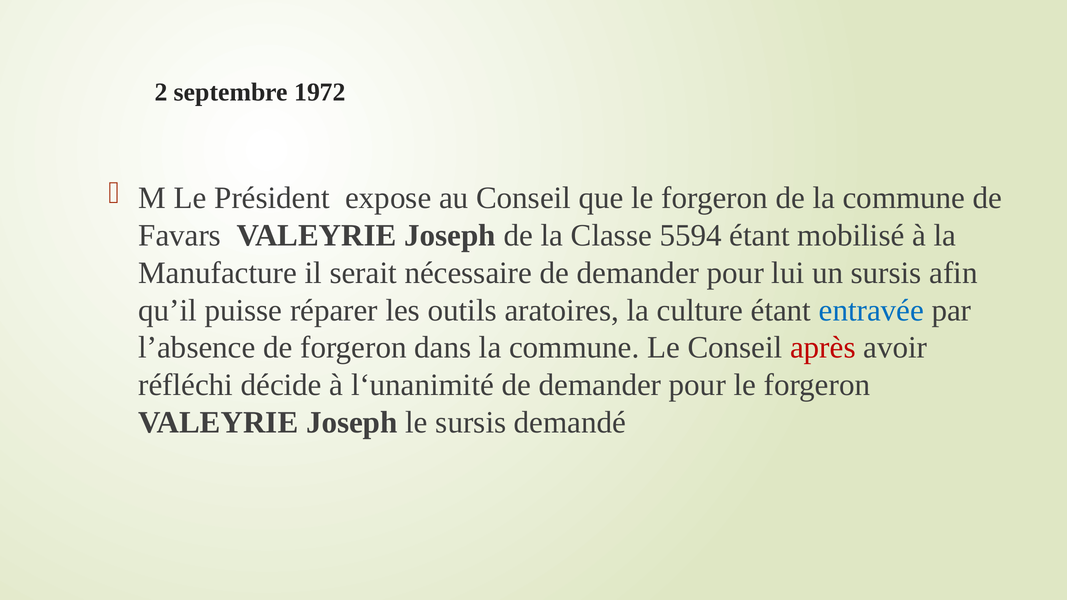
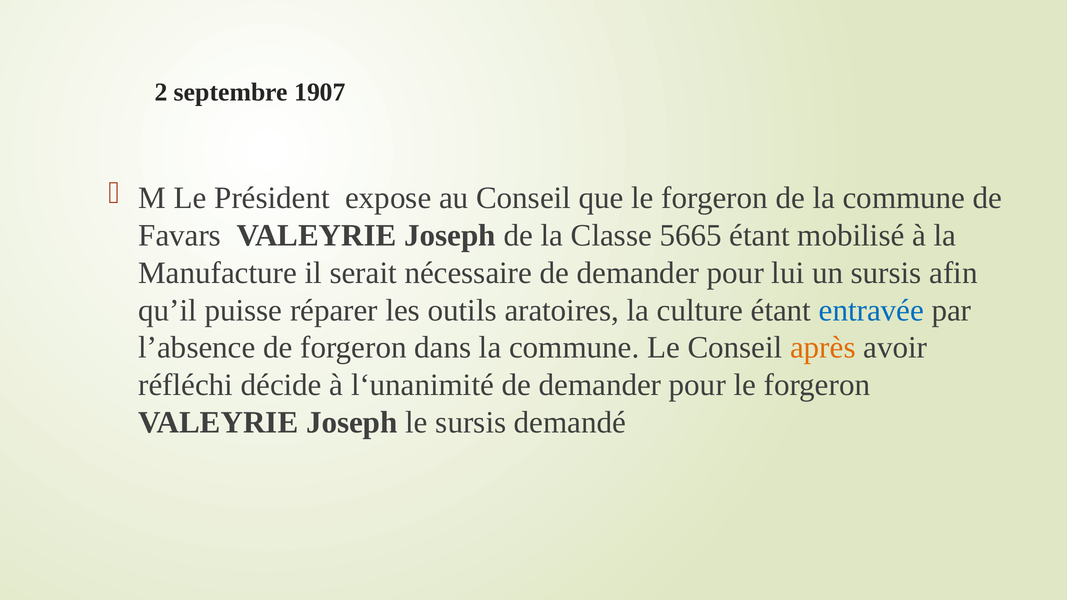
1972: 1972 -> 1907
5594: 5594 -> 5665
après colour: red -> orange
